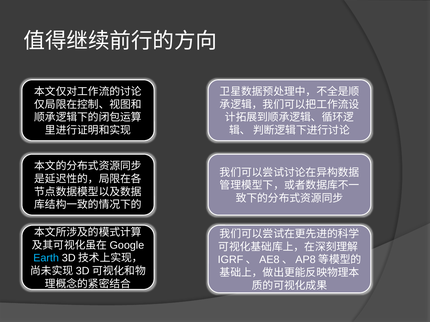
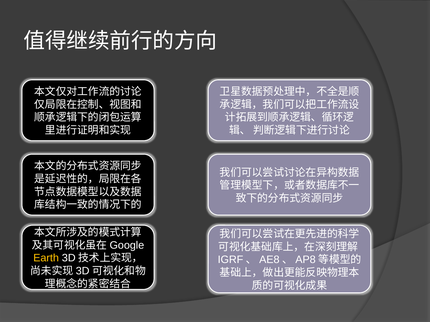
Earth colour: light blue -> yellow
